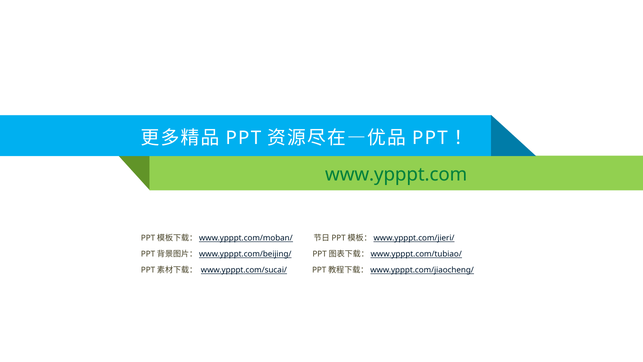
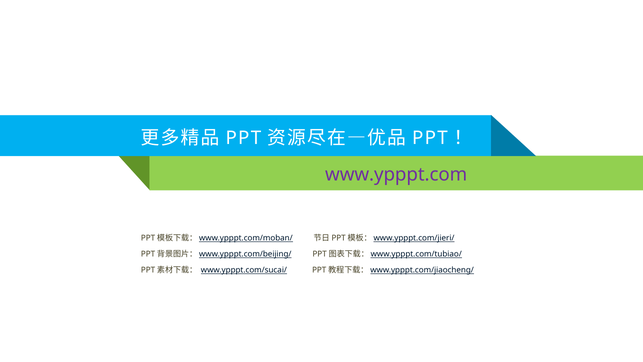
www.ypppt.com colour: green -> purple
